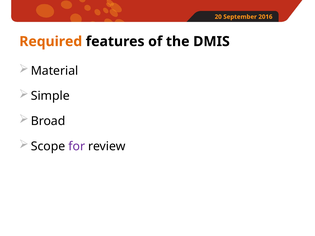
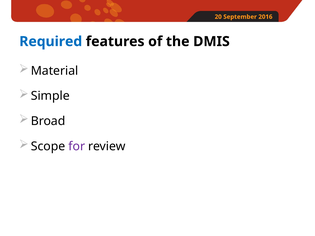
Required colour: orange -> blue
